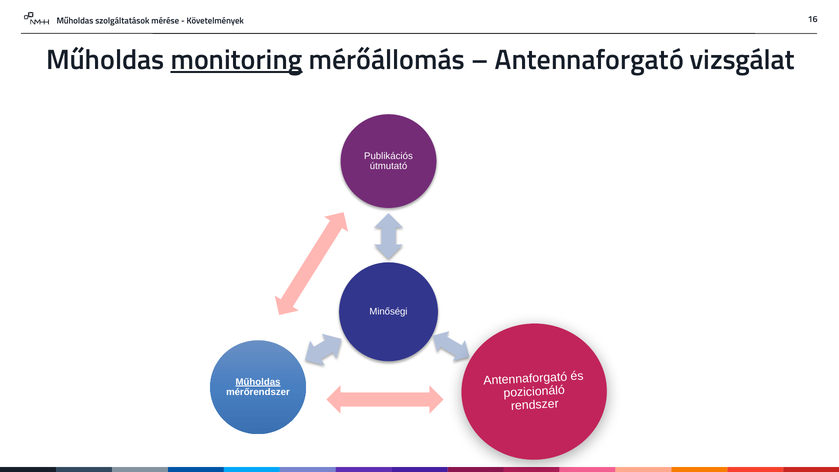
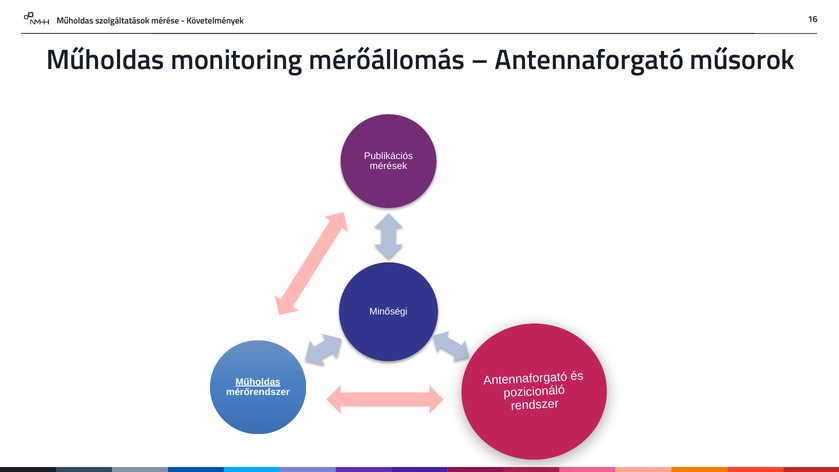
monitoring underline: present -> none
vizsgálat: vizsgálat -> műsorok
útmutató: útmutató -> mérések
